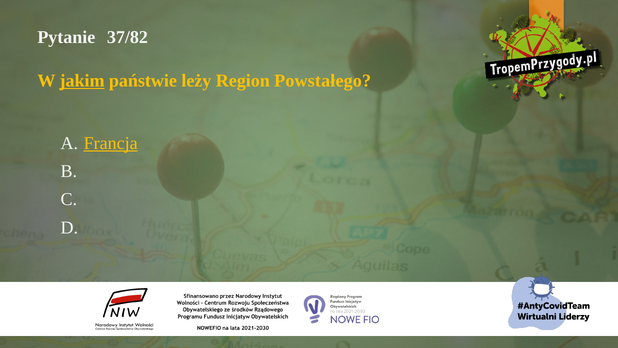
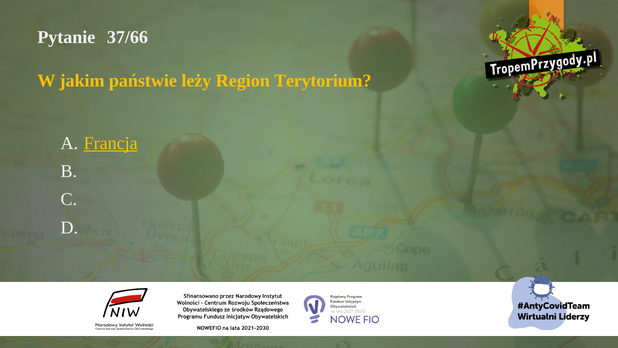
37/82: 37/82 -> 37/66
jakim underline: present -> none
Powstałego: Powstałego -> Terytorium
